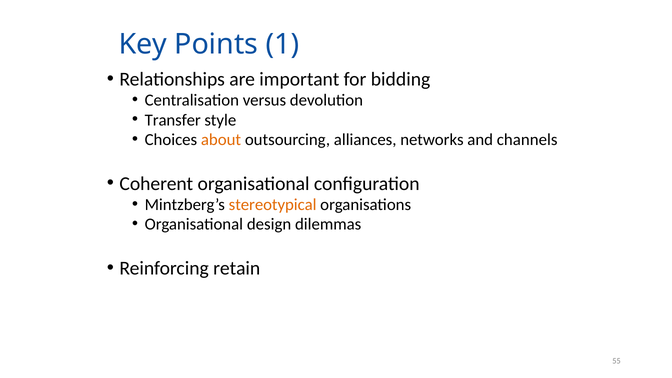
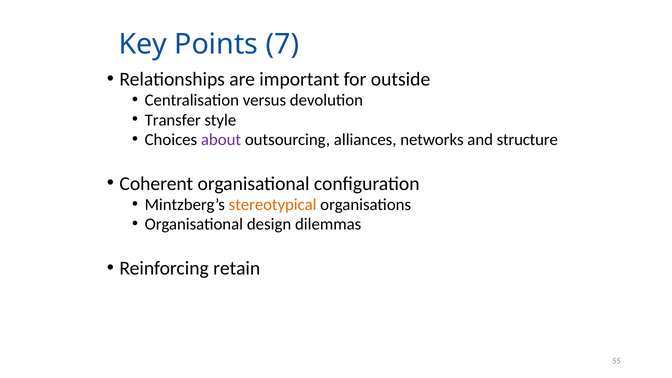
1: 1 -> 7
bidding: bidding -> outside
about colour: orange -> purple
channels: channels -> structure
